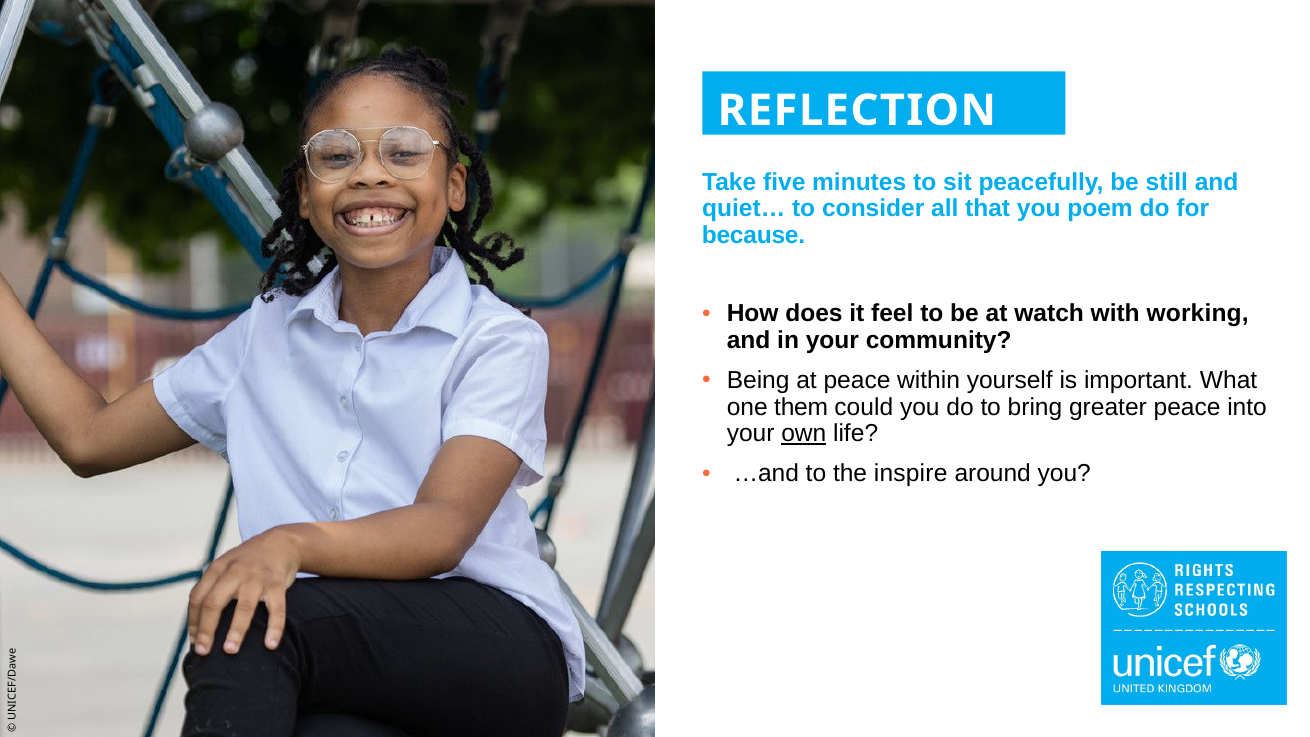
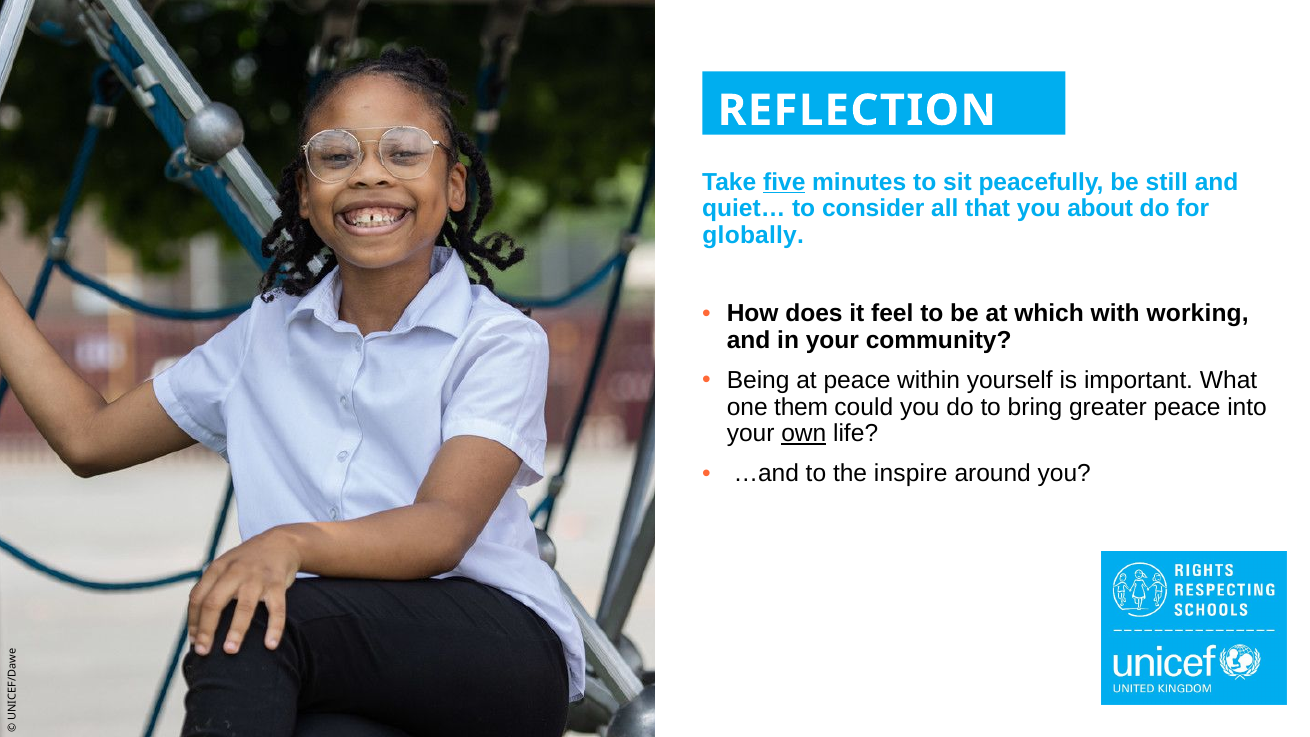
five underline: none -> present
poem: poem -> about
because: because -> globally
watch: watch -> which
